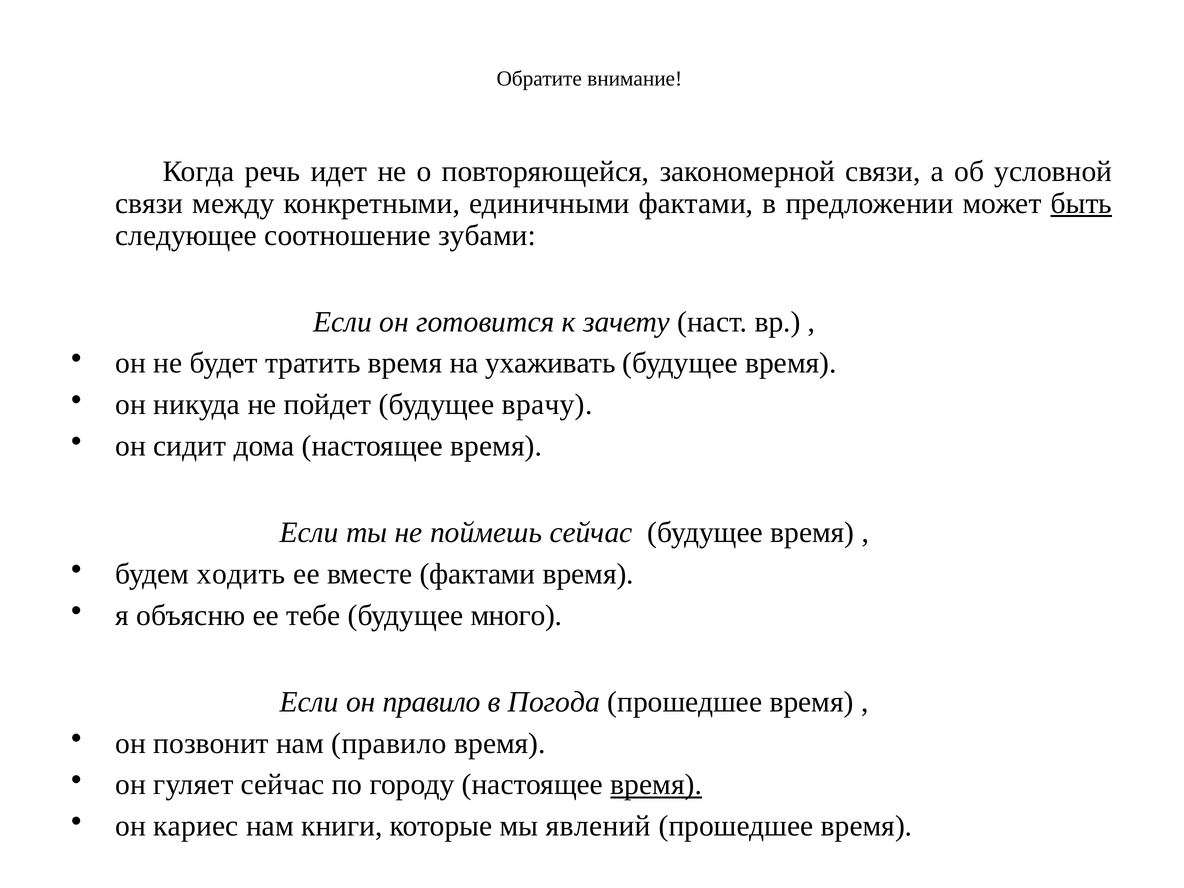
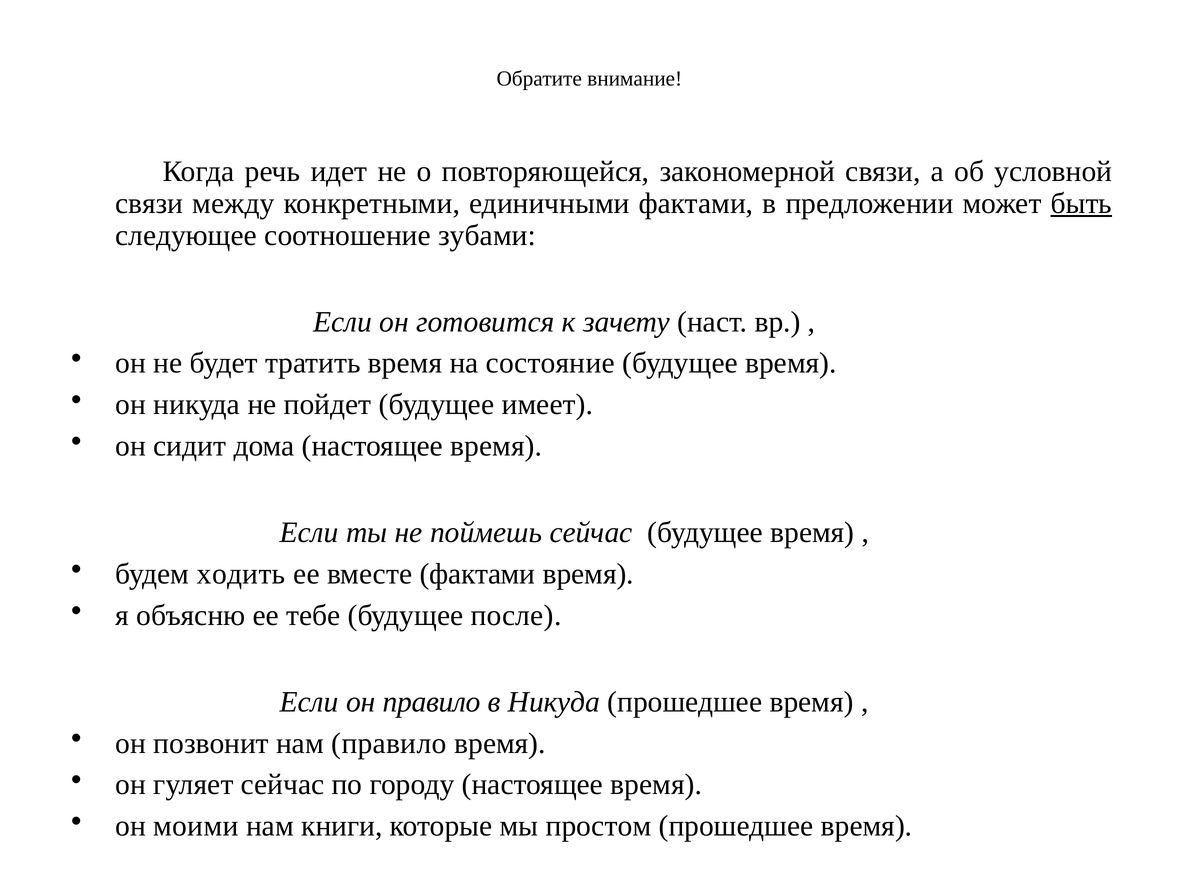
ухаживать: ухаживать -> состояние
врачу: врачу -> имеет
много: много -> после
в Погода: Погода -> Никуда
время at (656, 785) underline: present -> none
кариес: кариес -> моими
явлений: явлений -> простом
